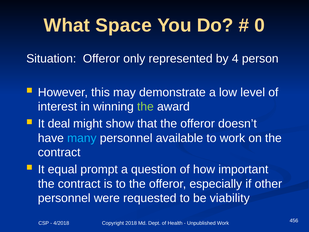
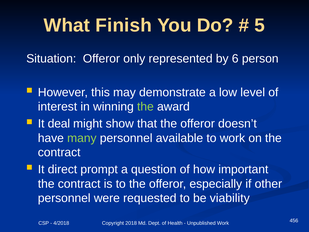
Space: Space -> Finish
0: 0 -> 5
4: 4 -> 6
many colour: light blue -> light green
equal: equal -> direct
